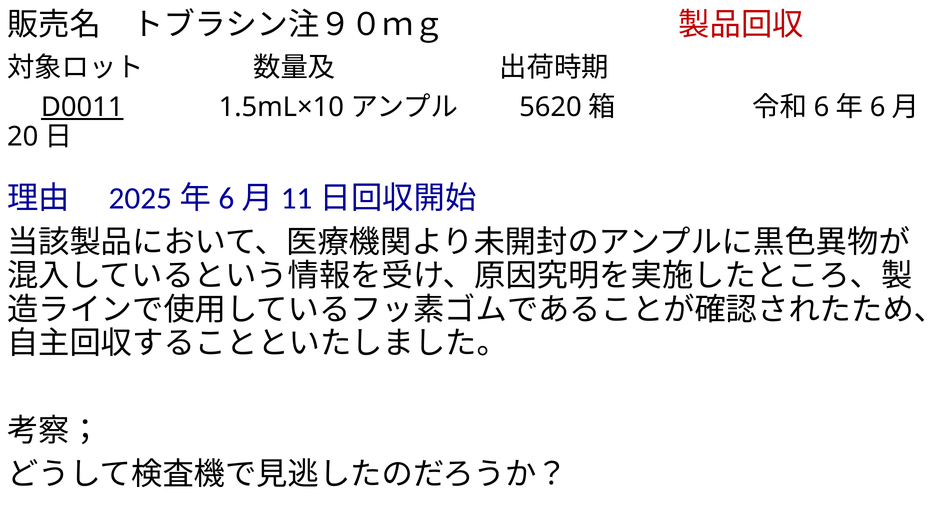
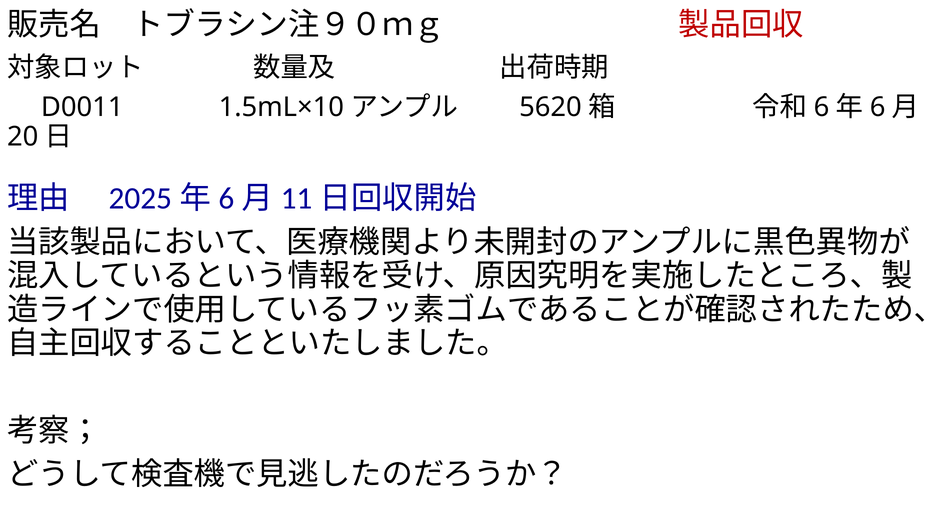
D0011 underline: present -> none
